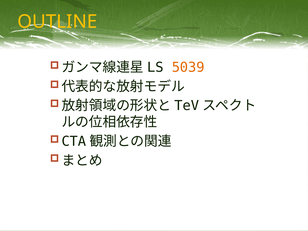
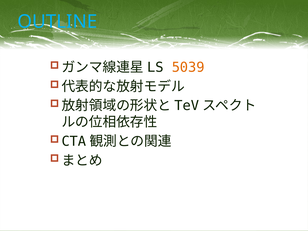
OUTLINE colour: yellow -> light blue
